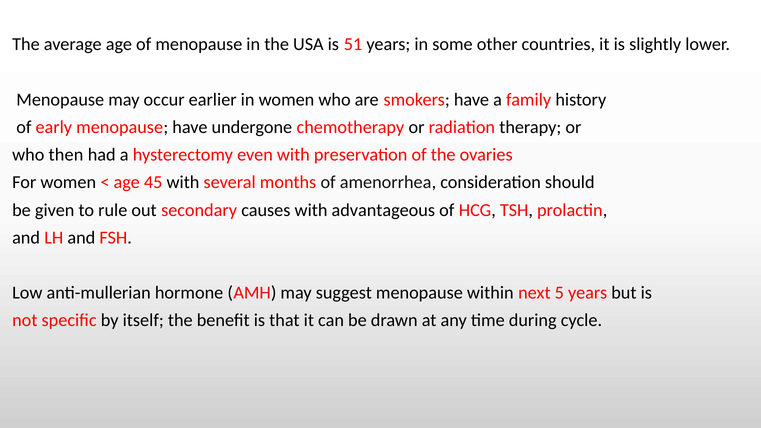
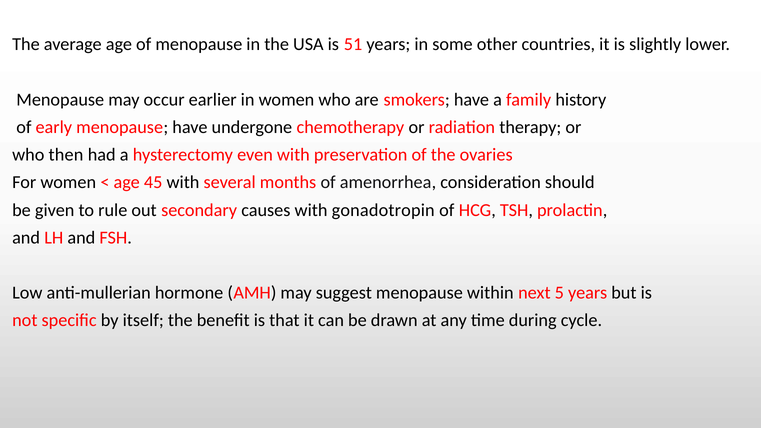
advantageous: advantageous -> gonadotropin
